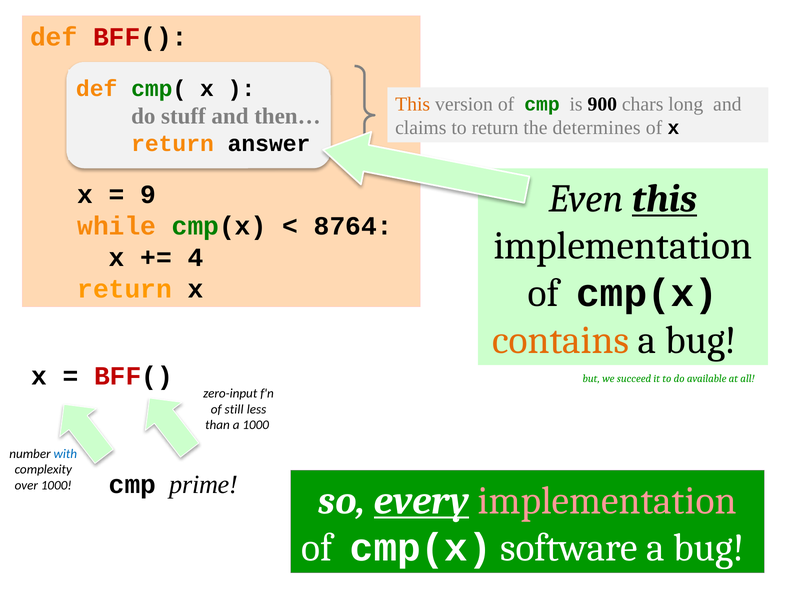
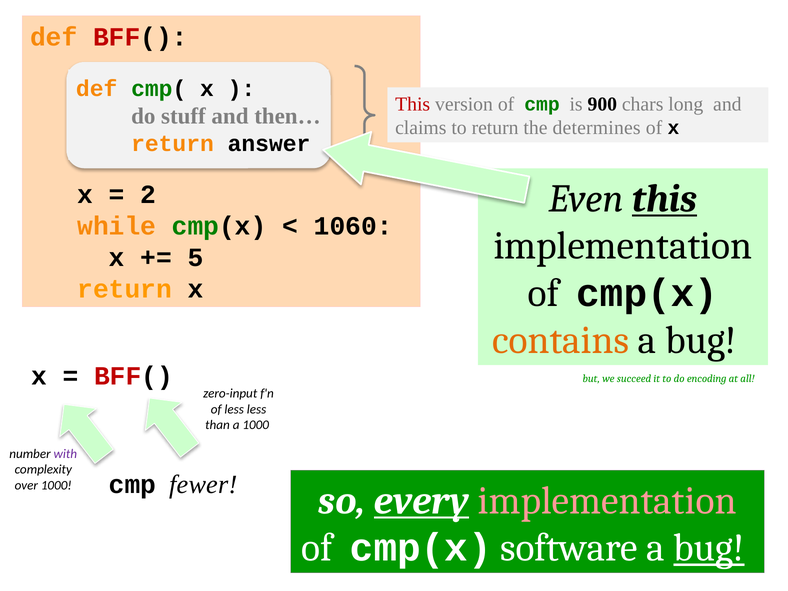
This at (413, 104) colour: orange -> red
9: 9 -> 2
8764: 8764 -> 1060
4: 4 -> 5
available: available -> encoding
of still: still -> less
with colour: blue -> purple
prime: prime -> fewer
bug at (709, 548) underline: none -> present
